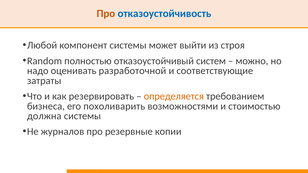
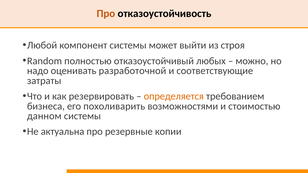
отказоустойчивость colour: blue -> black
систем: систем -> любых
должна: должна -> данном
журналов: журналов -> актуальна
